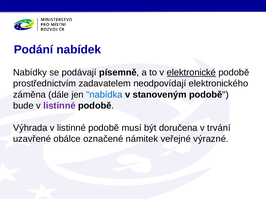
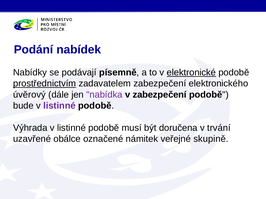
prostřednictvím underline: none -> present
zadavatelem neodpovídají: neodpovídají -> zabezpečení
záměna: záměna -> úvěrový
nabídka colour: blue -> purple
v stanoveným: stanoveným -> zabezpečení
výrazné: výrazné -> skupině
